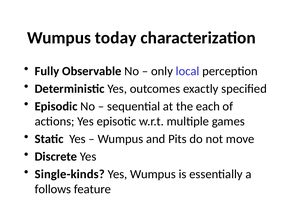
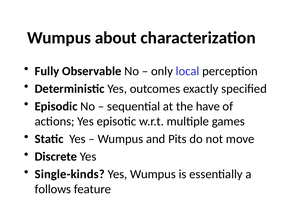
today: today -> about
each: each -> have
